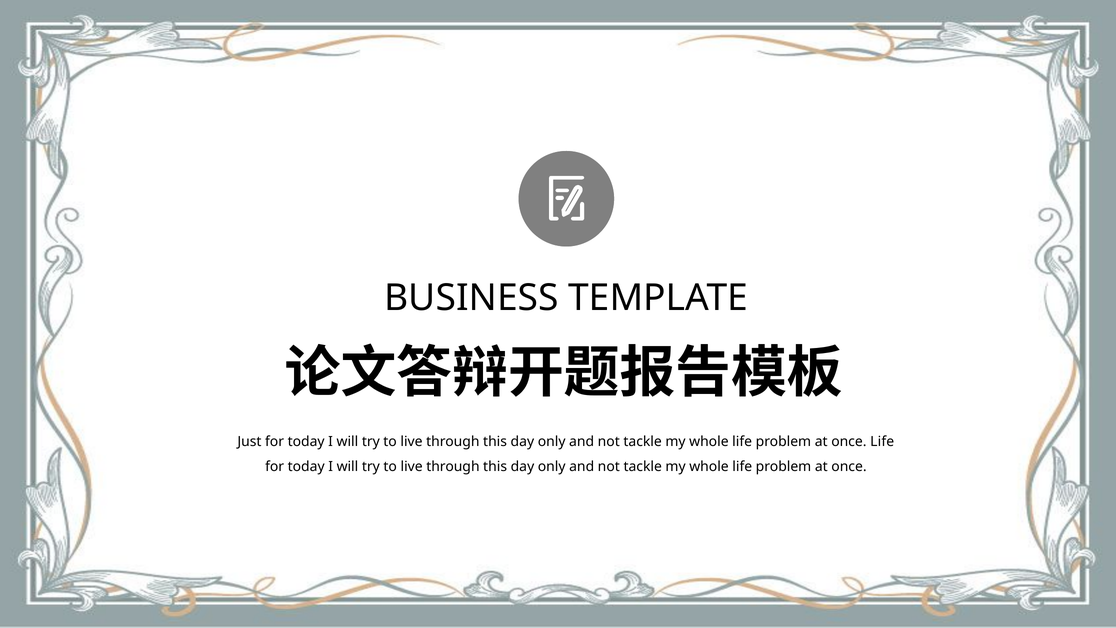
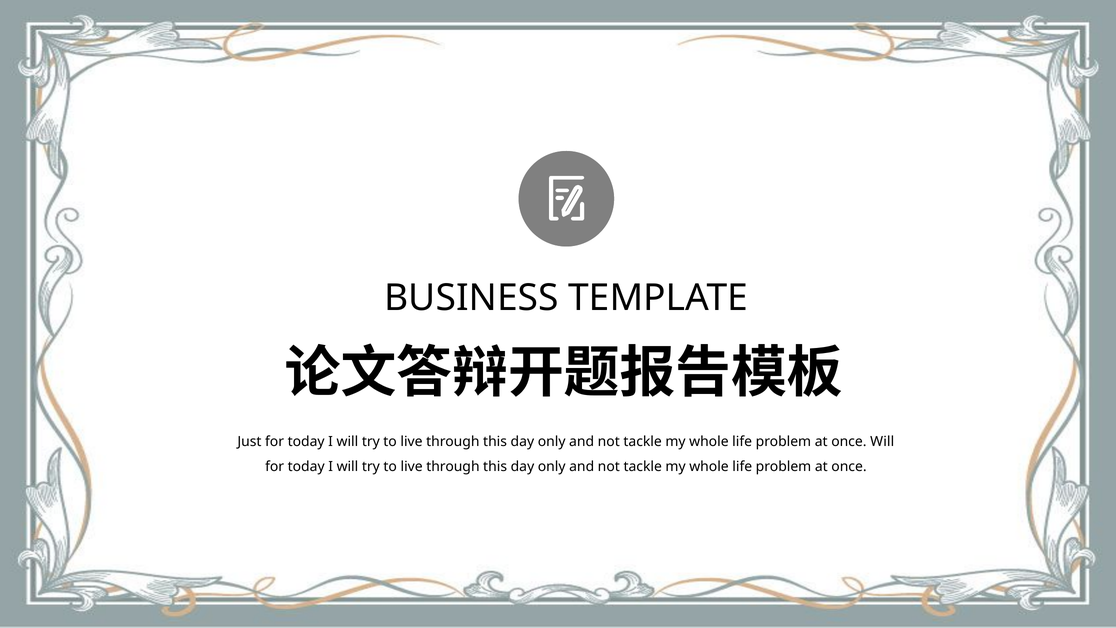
once Life: Life -> Will
